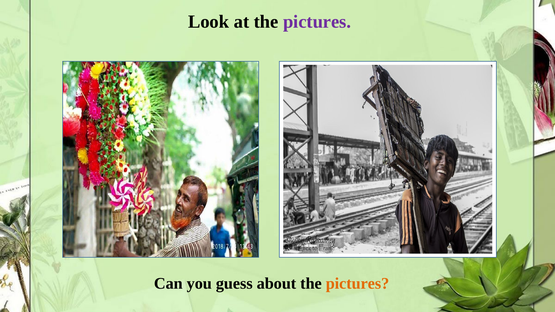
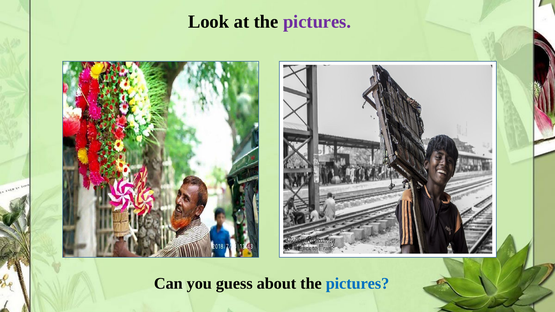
pictures at (357, 284) colour: orange -> blue
